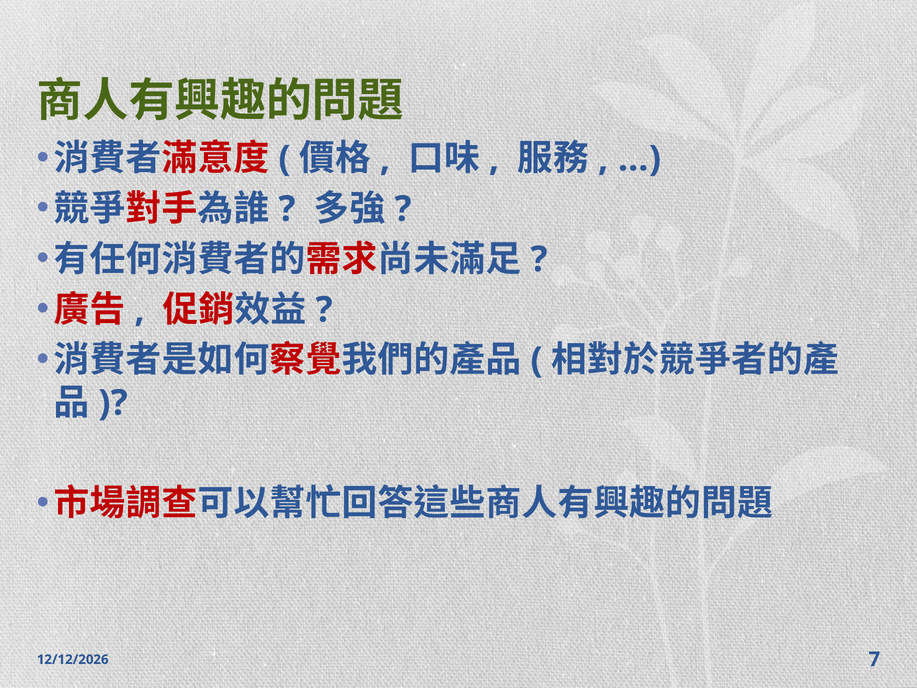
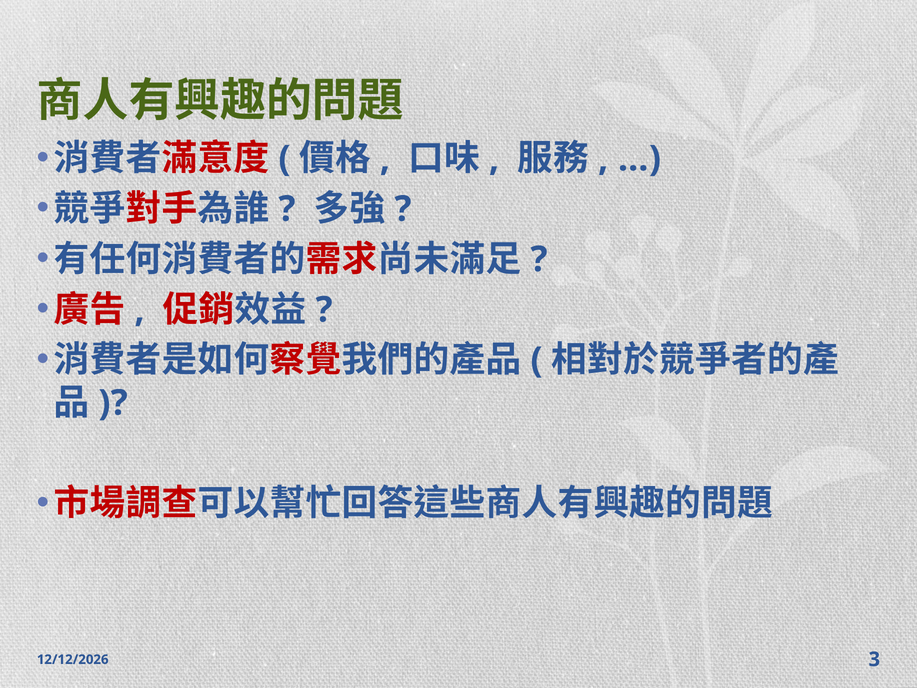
7: 7 -> 3
